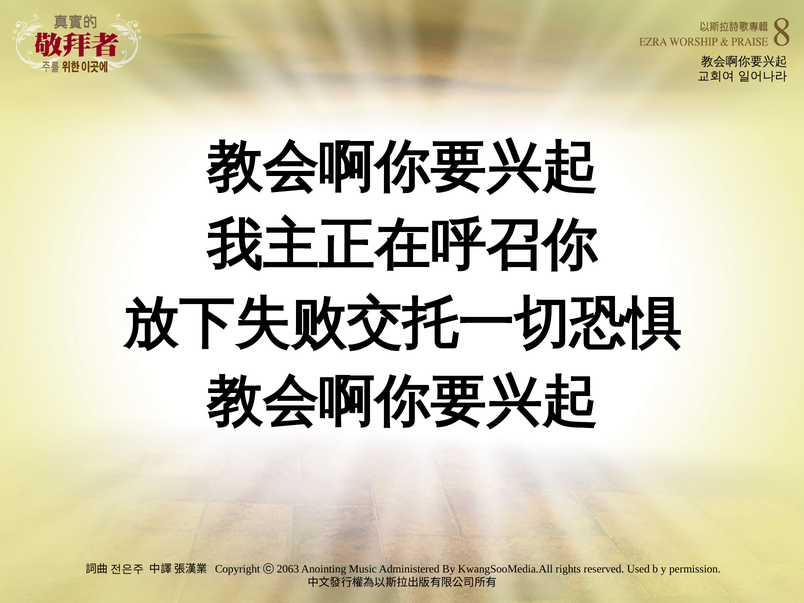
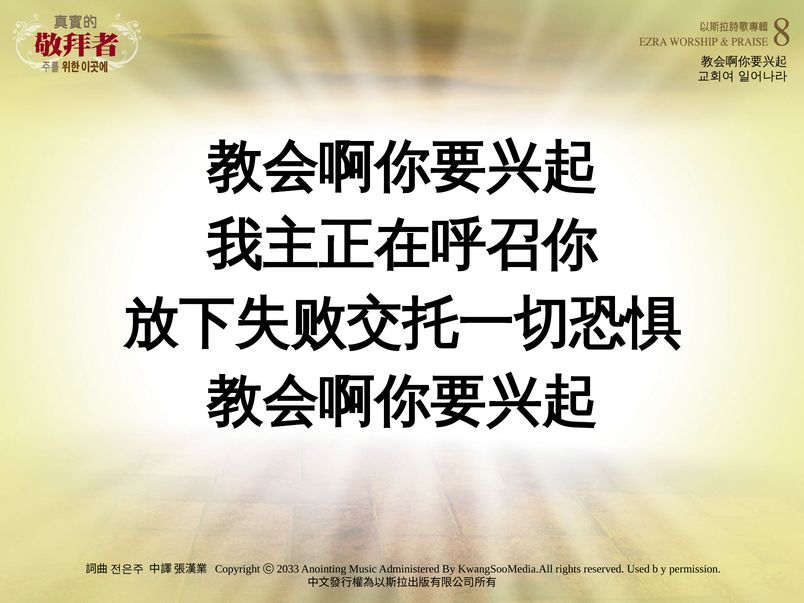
2063: 2063 -> 2033
